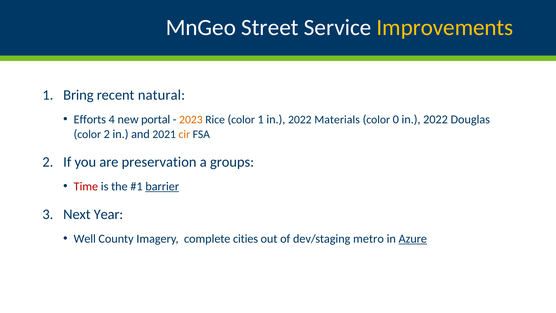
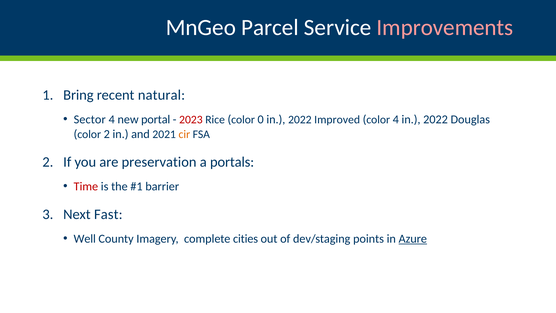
Street: Street -> Parcel
Improvements colour: yellow -> pink
Efforts: Efforts -> Sector
2023 colour: orange -> red
color 1: 1 -> 0
Materials: Materials -> Improved
color 0: 0 -> 4
groups: groups -> portals
barrier underline: present -> none
Year: Year -> Fast
metro: metro -> points
